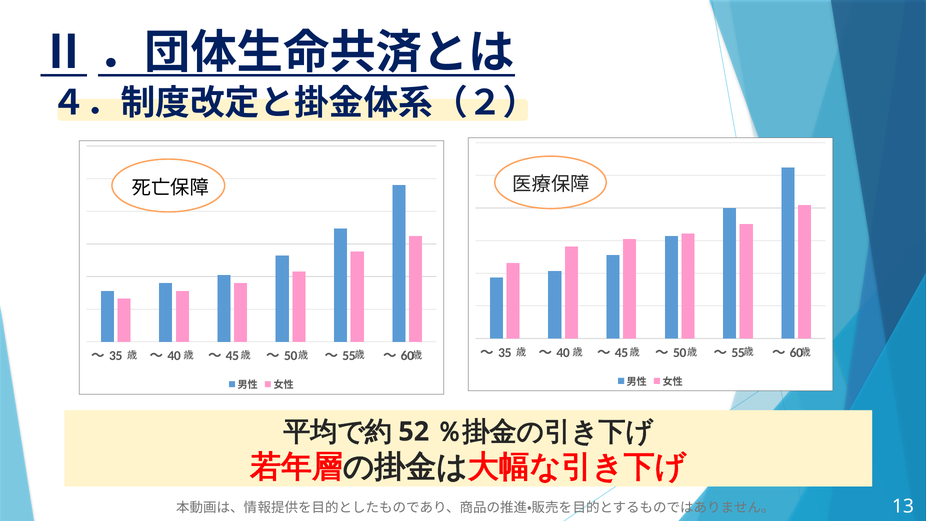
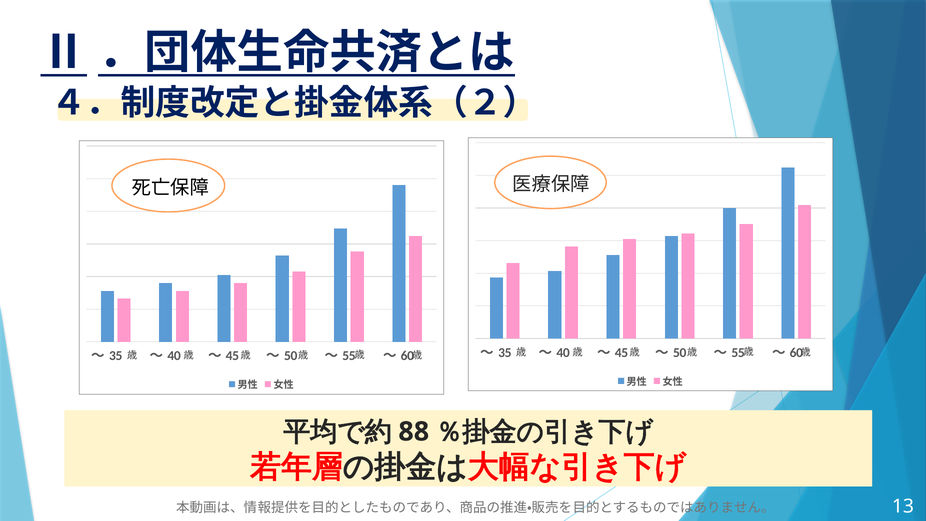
52: 52 -> 88
